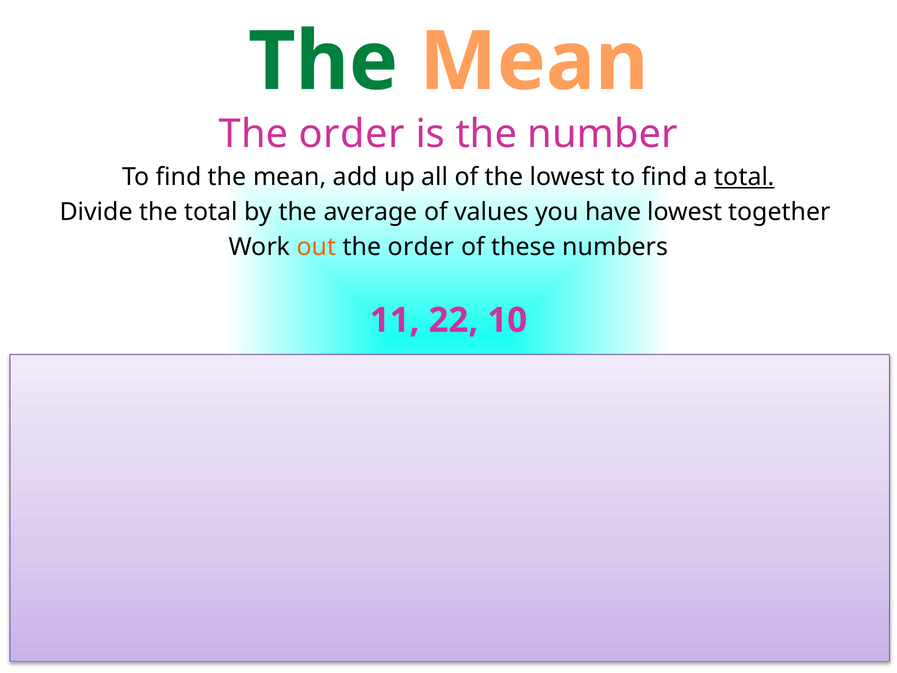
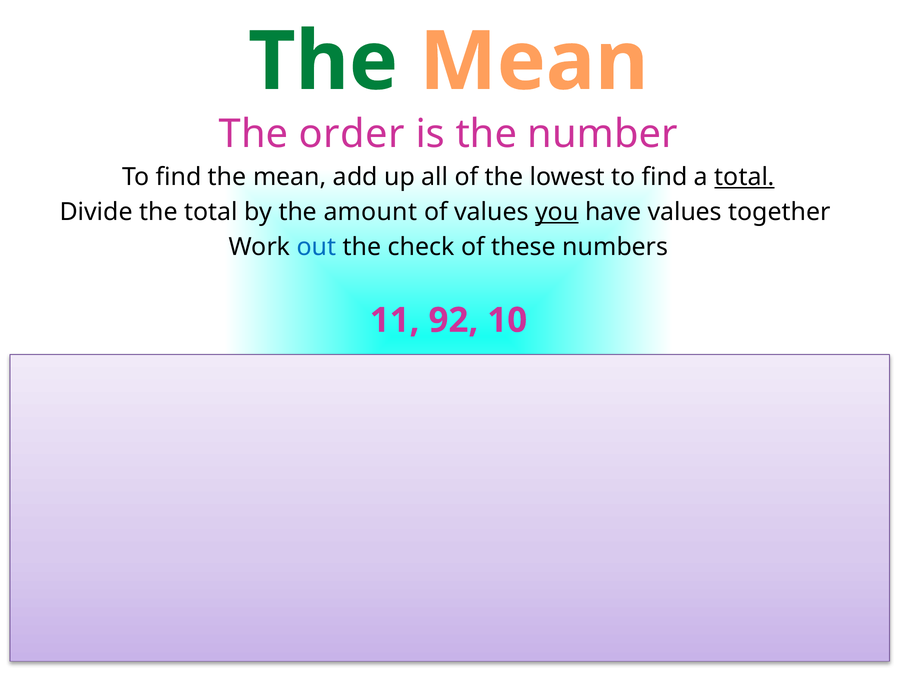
the average: average -> amount
you at (557, 212) underline: none -> present
have lowest: lowest -> values
out colour: orange -> blue
order at (421, 247): order -> check
22: 22 -> 92
